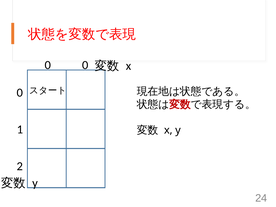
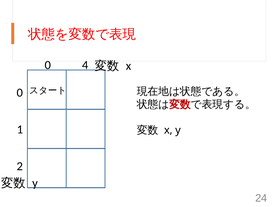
0 0: 0 -> 4
